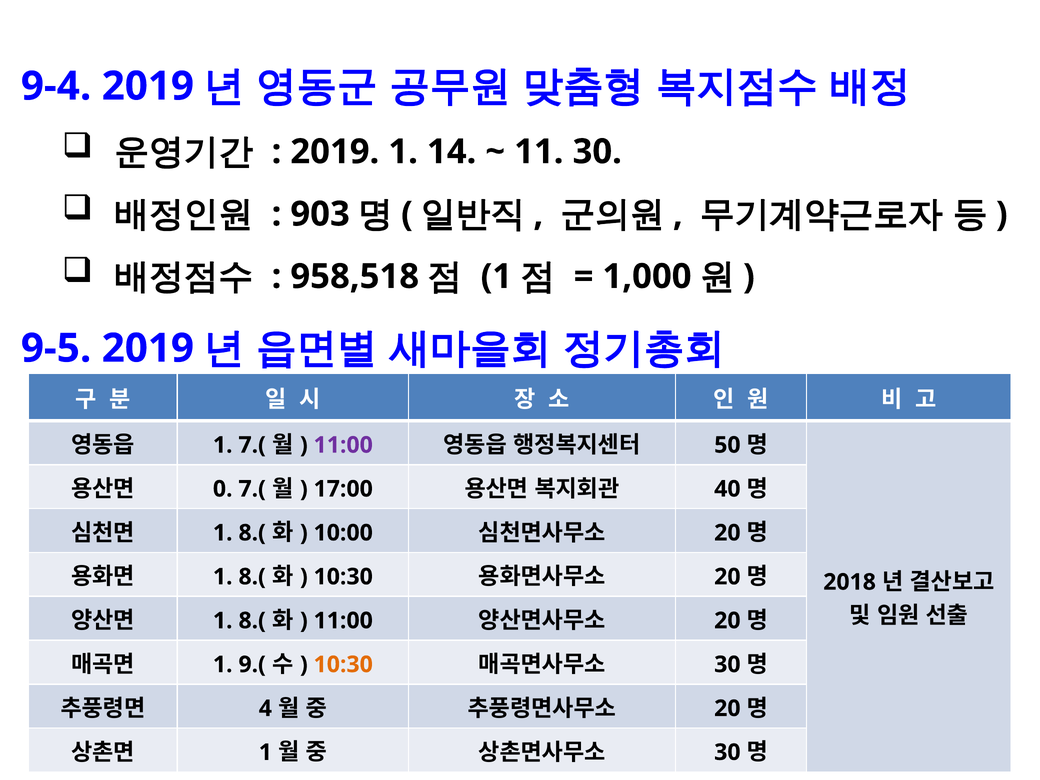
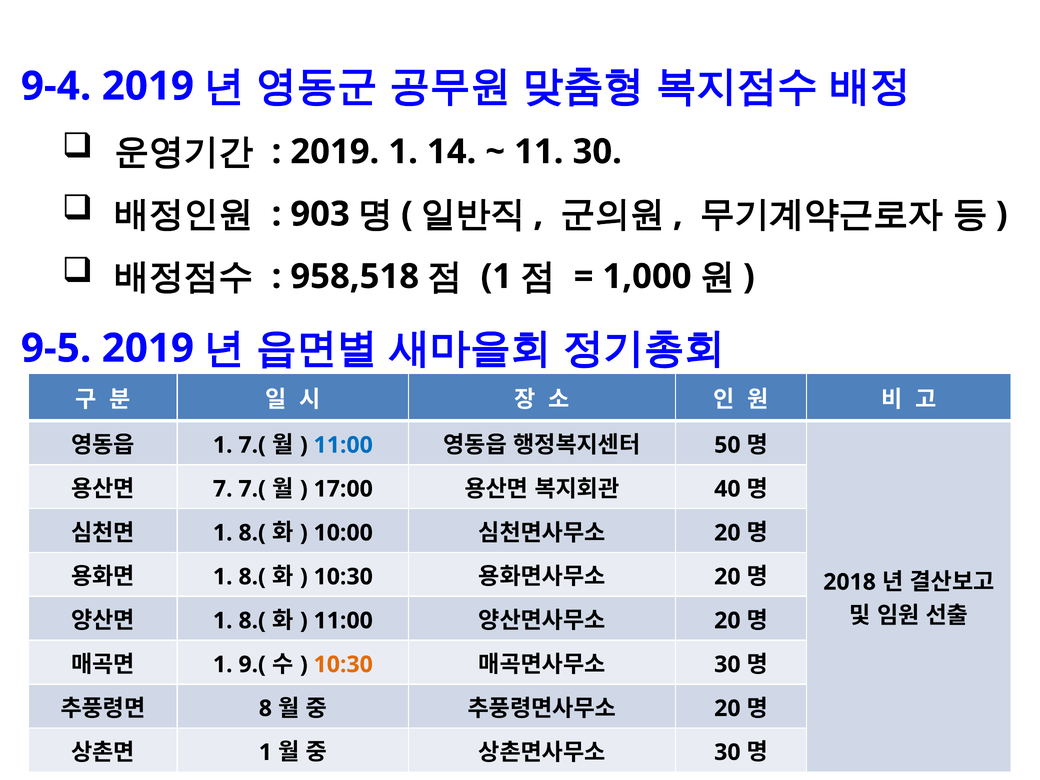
11:00 at (343, 445) colour: purple -> blue
0: 0 -> 7
4: 4 -> 8
